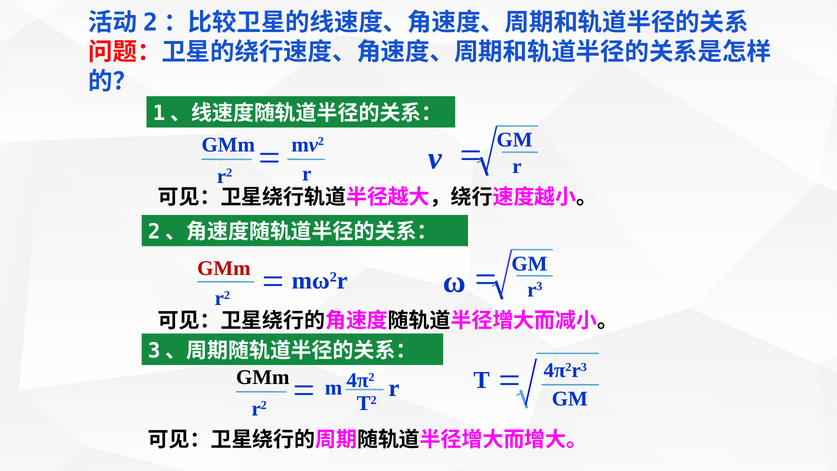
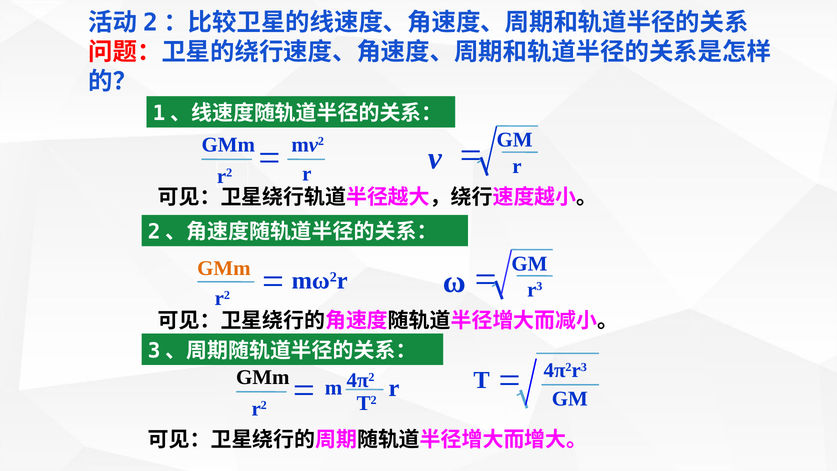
GMm at (224, 268) colour: red -> orange
